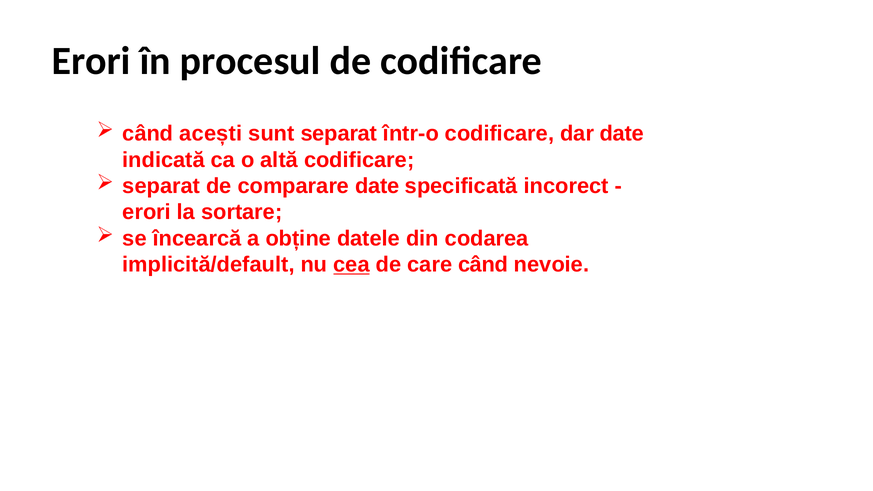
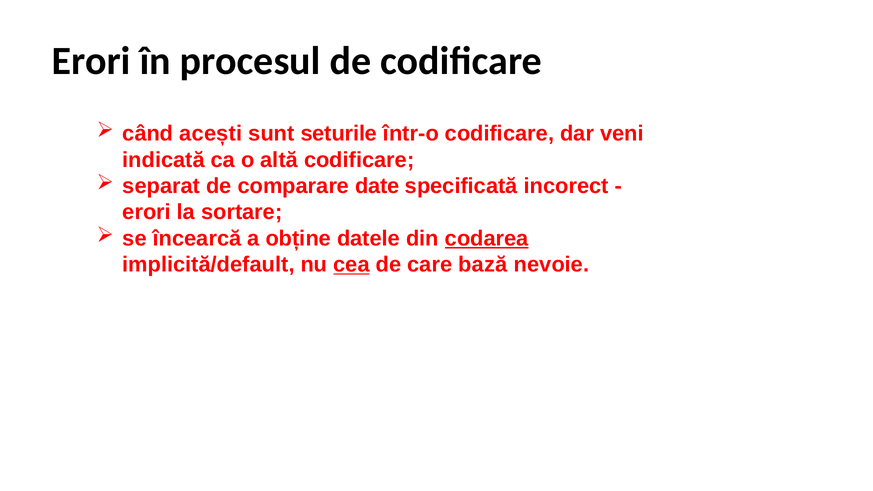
sunt separat: separat -> seturile
dar date: date -> veni
codarea underline: none -> present
care când: când -> bază
